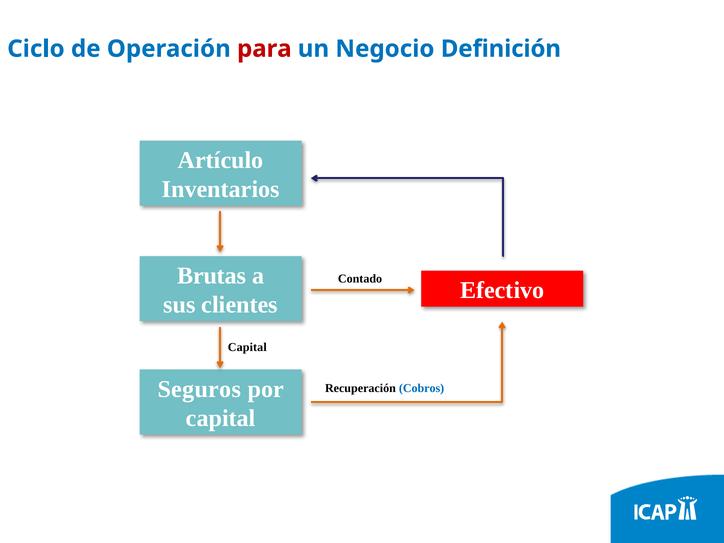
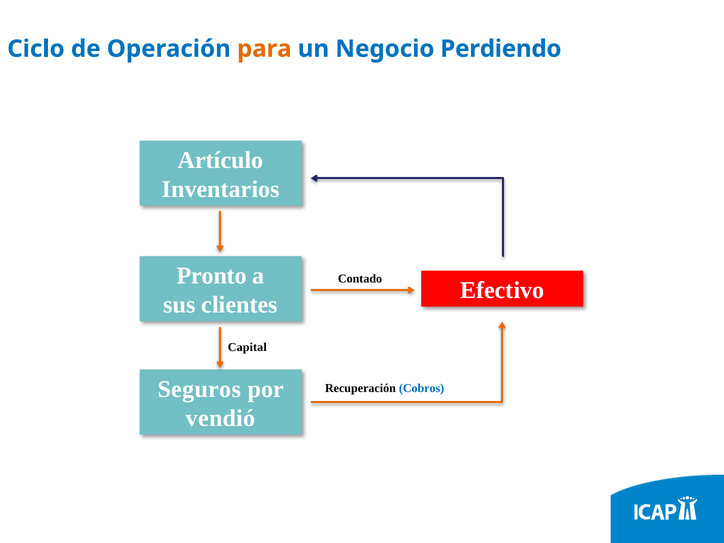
para colour: red -> orange
Definición: Definición -> Perdiendo
Brutas: Brutas -> Pronto
capital at (221, 418): capital -> vendió
